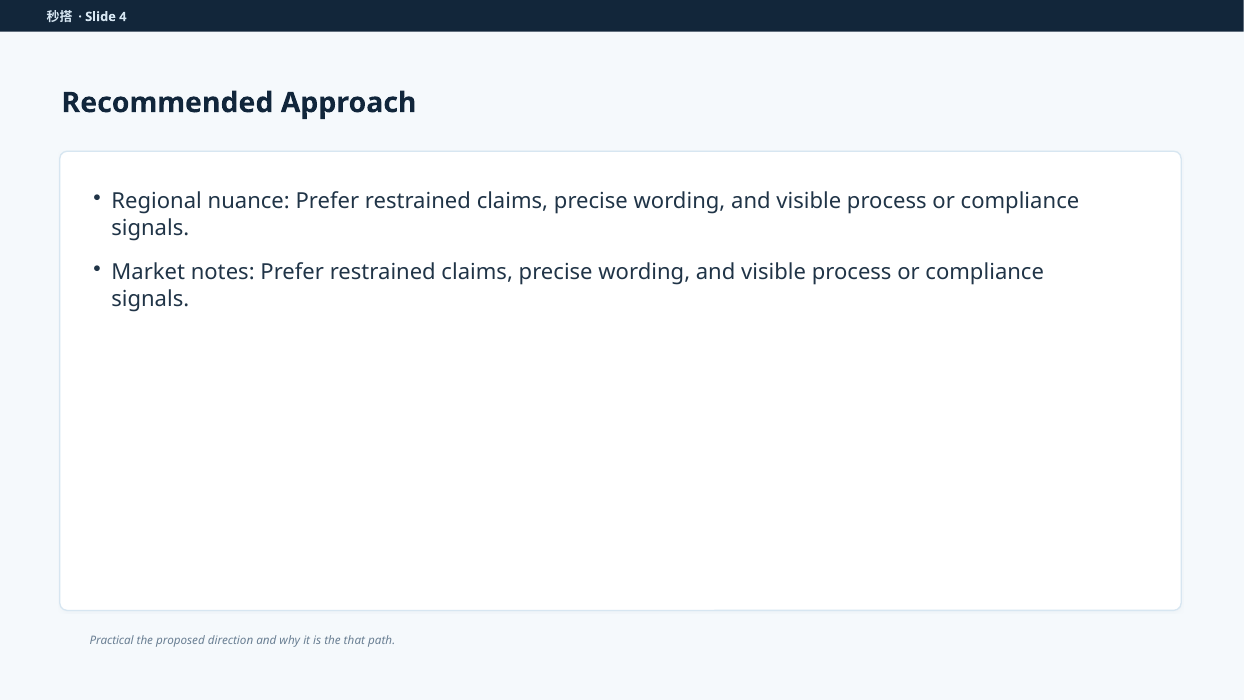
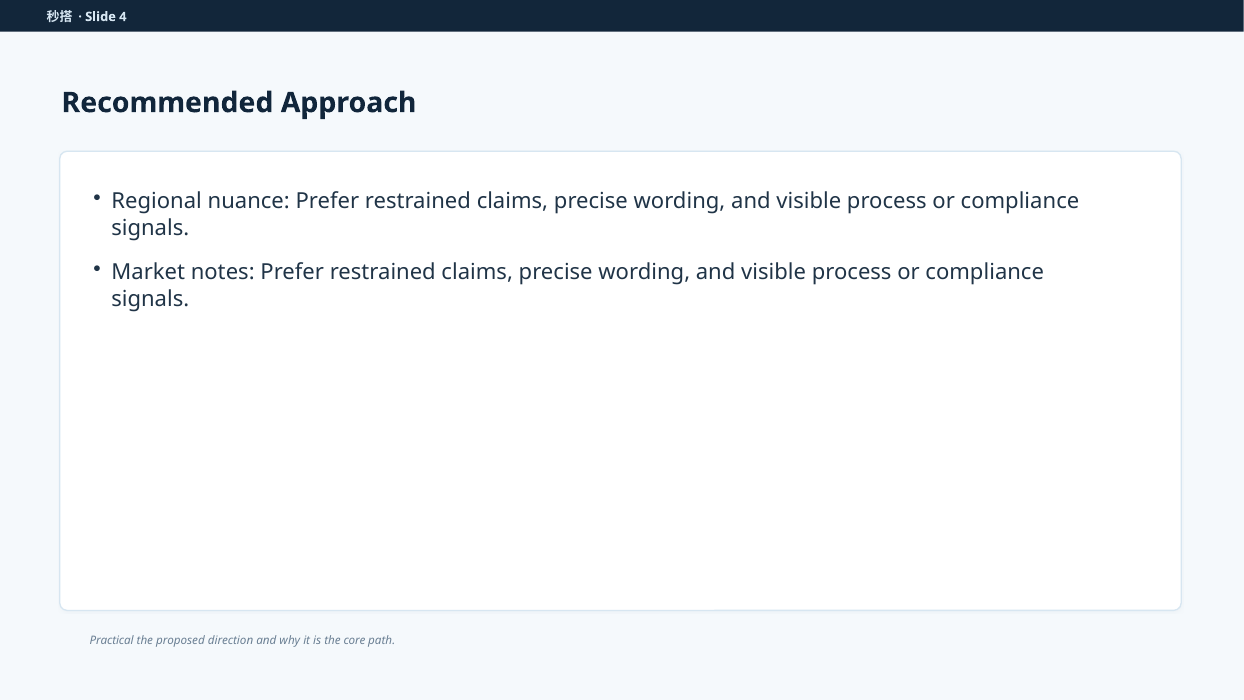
that: that -> core
